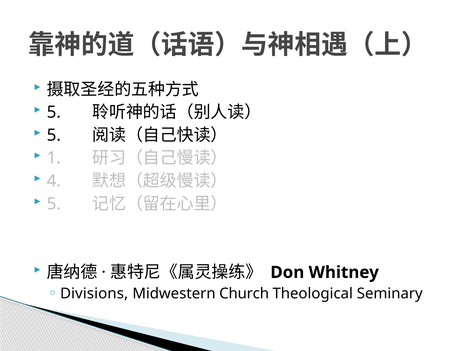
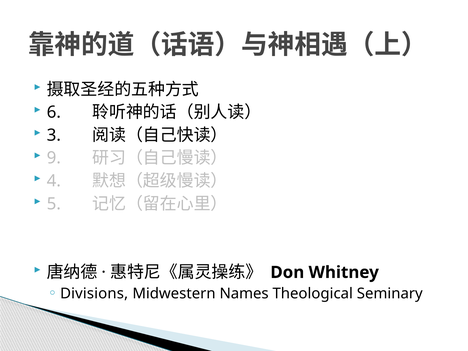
5 at (54, 112): 5 -> 6
5 at (54, 135): 5 -> 3
1: 1 -> 9
Church: Church -> Names
